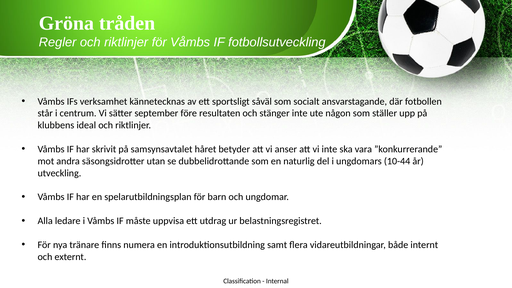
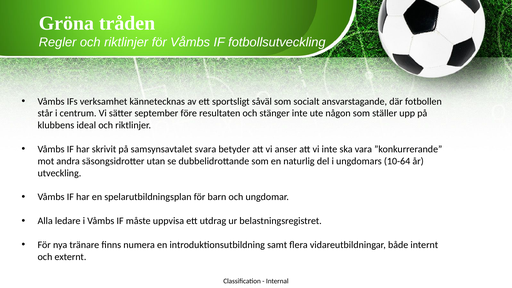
håret: håret -> svara
10-44: 10-44 -> 10-64
